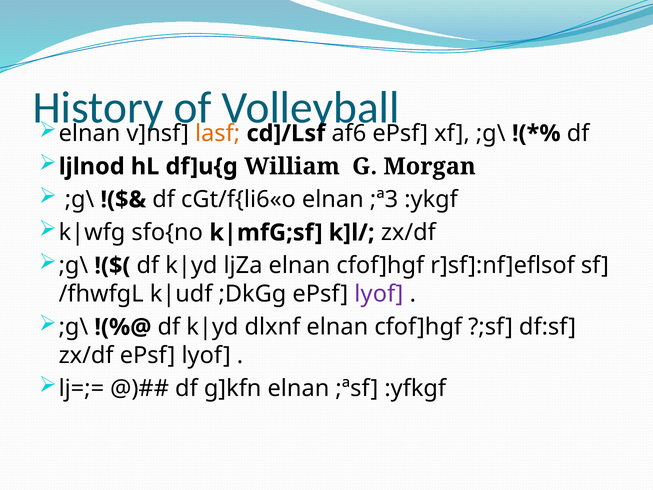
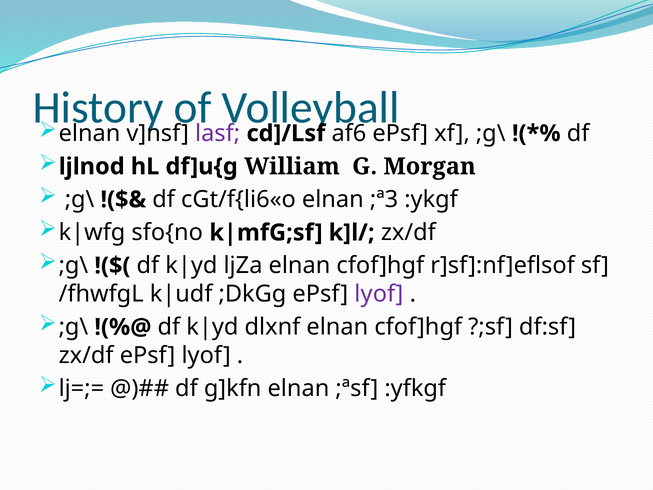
lasf colour: orange -> purple
